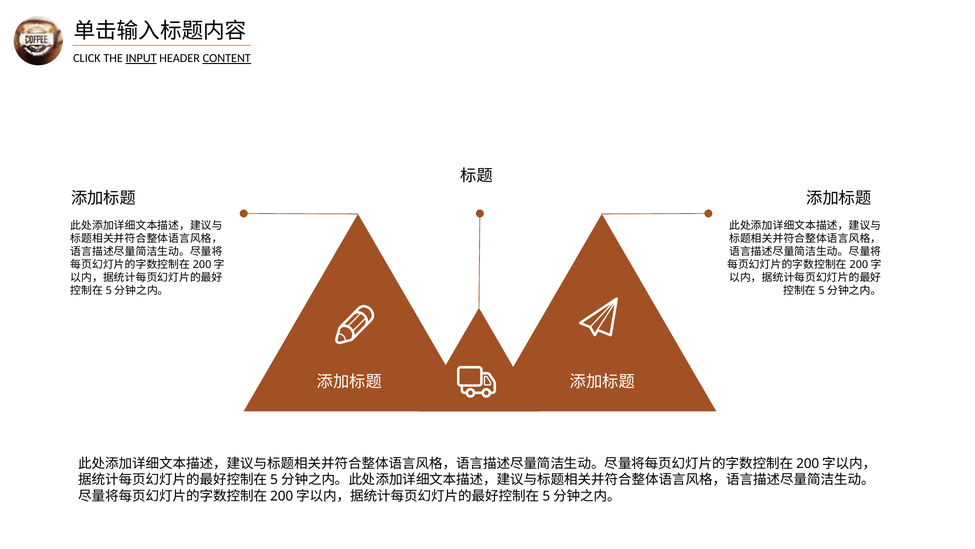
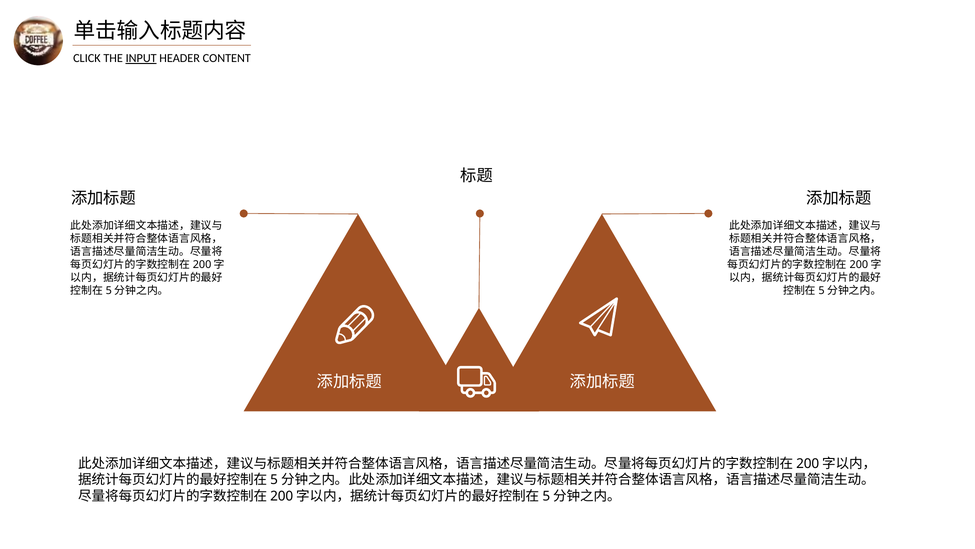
CONTENT underline: present -> none
